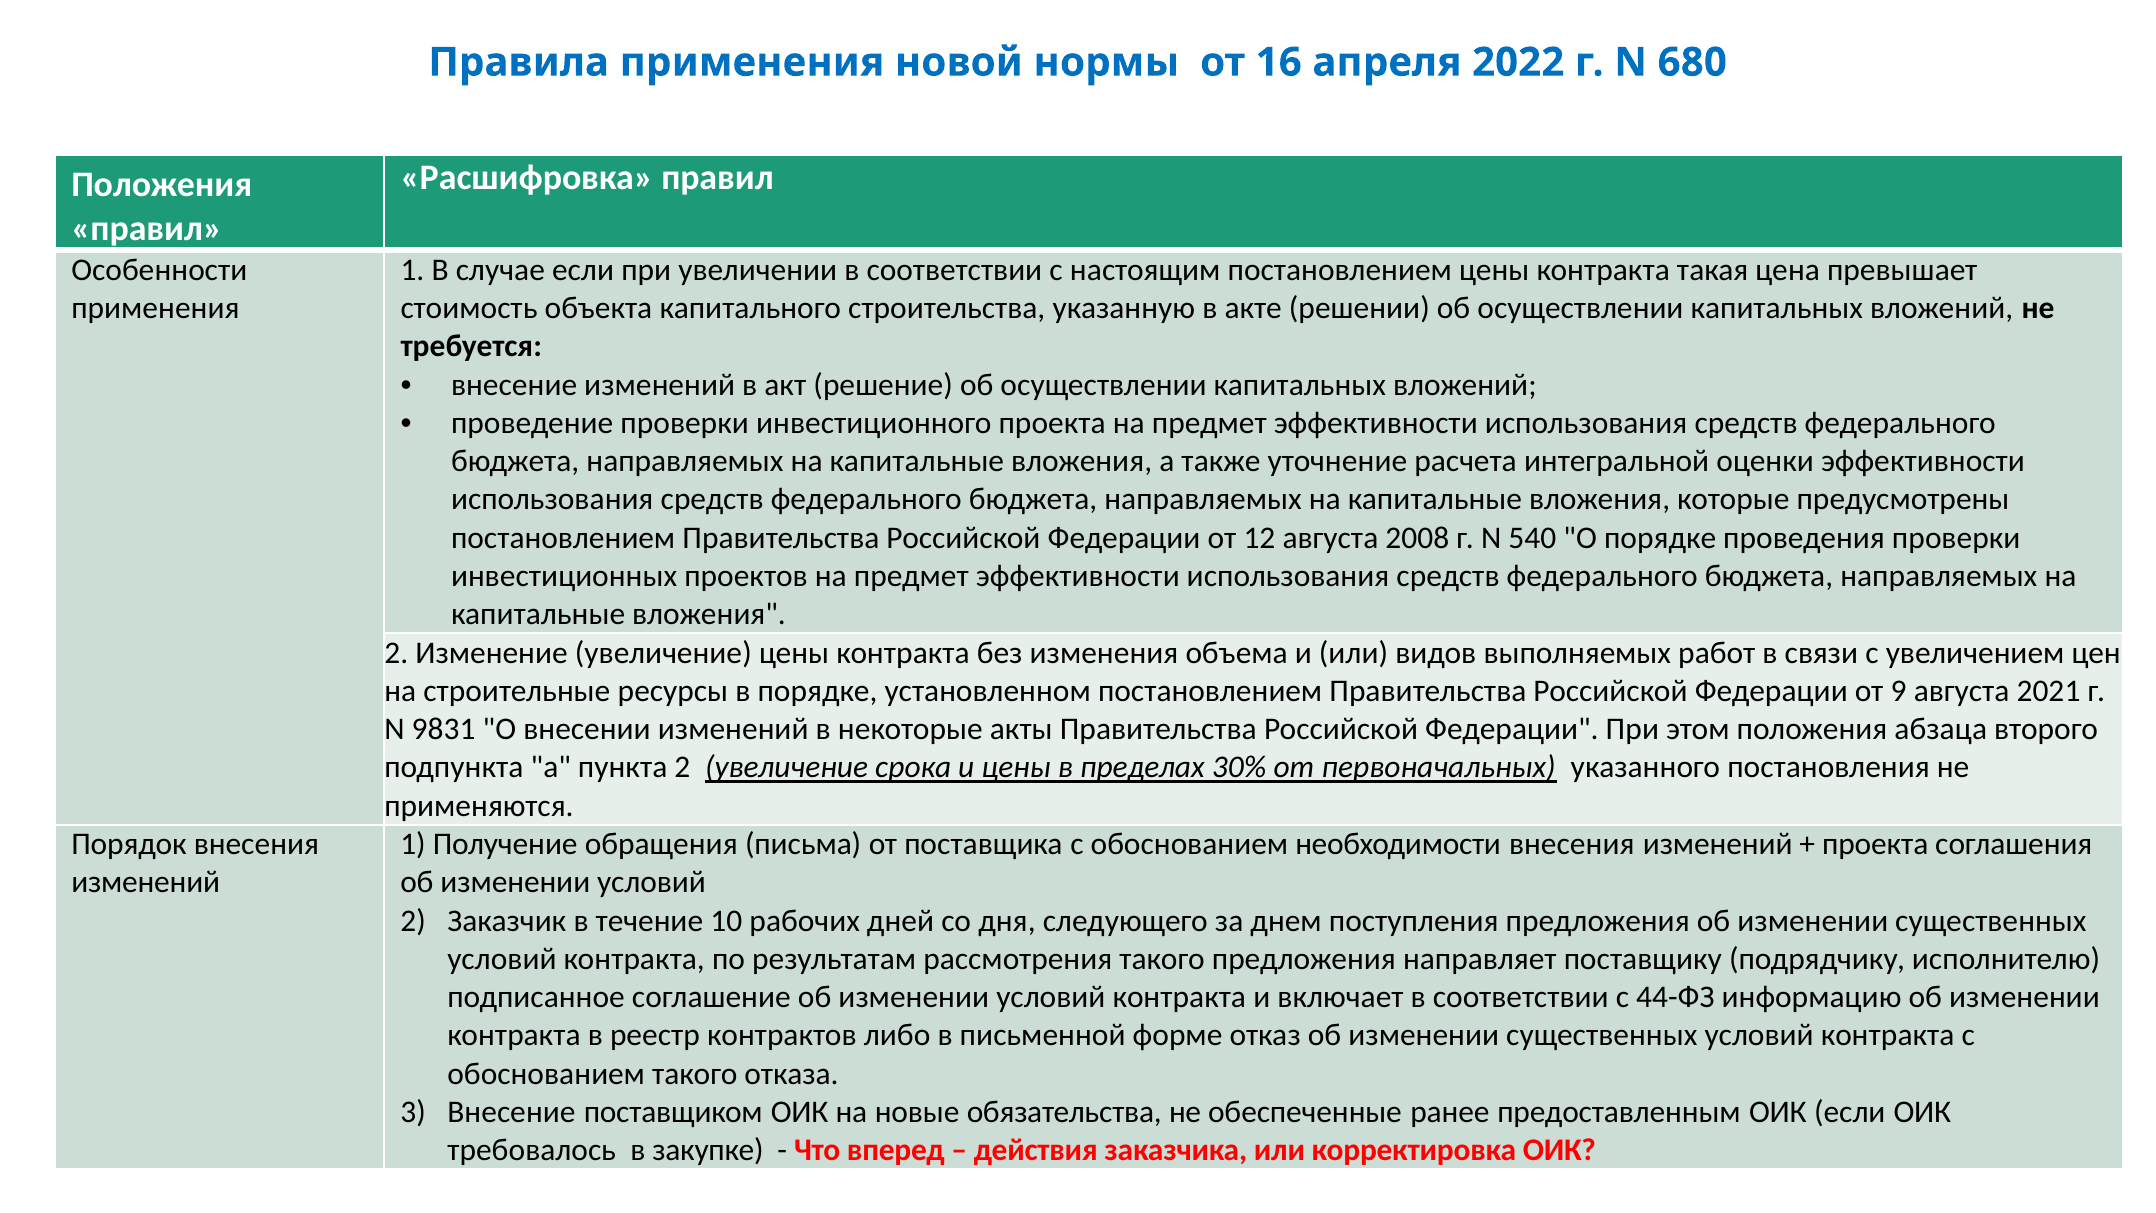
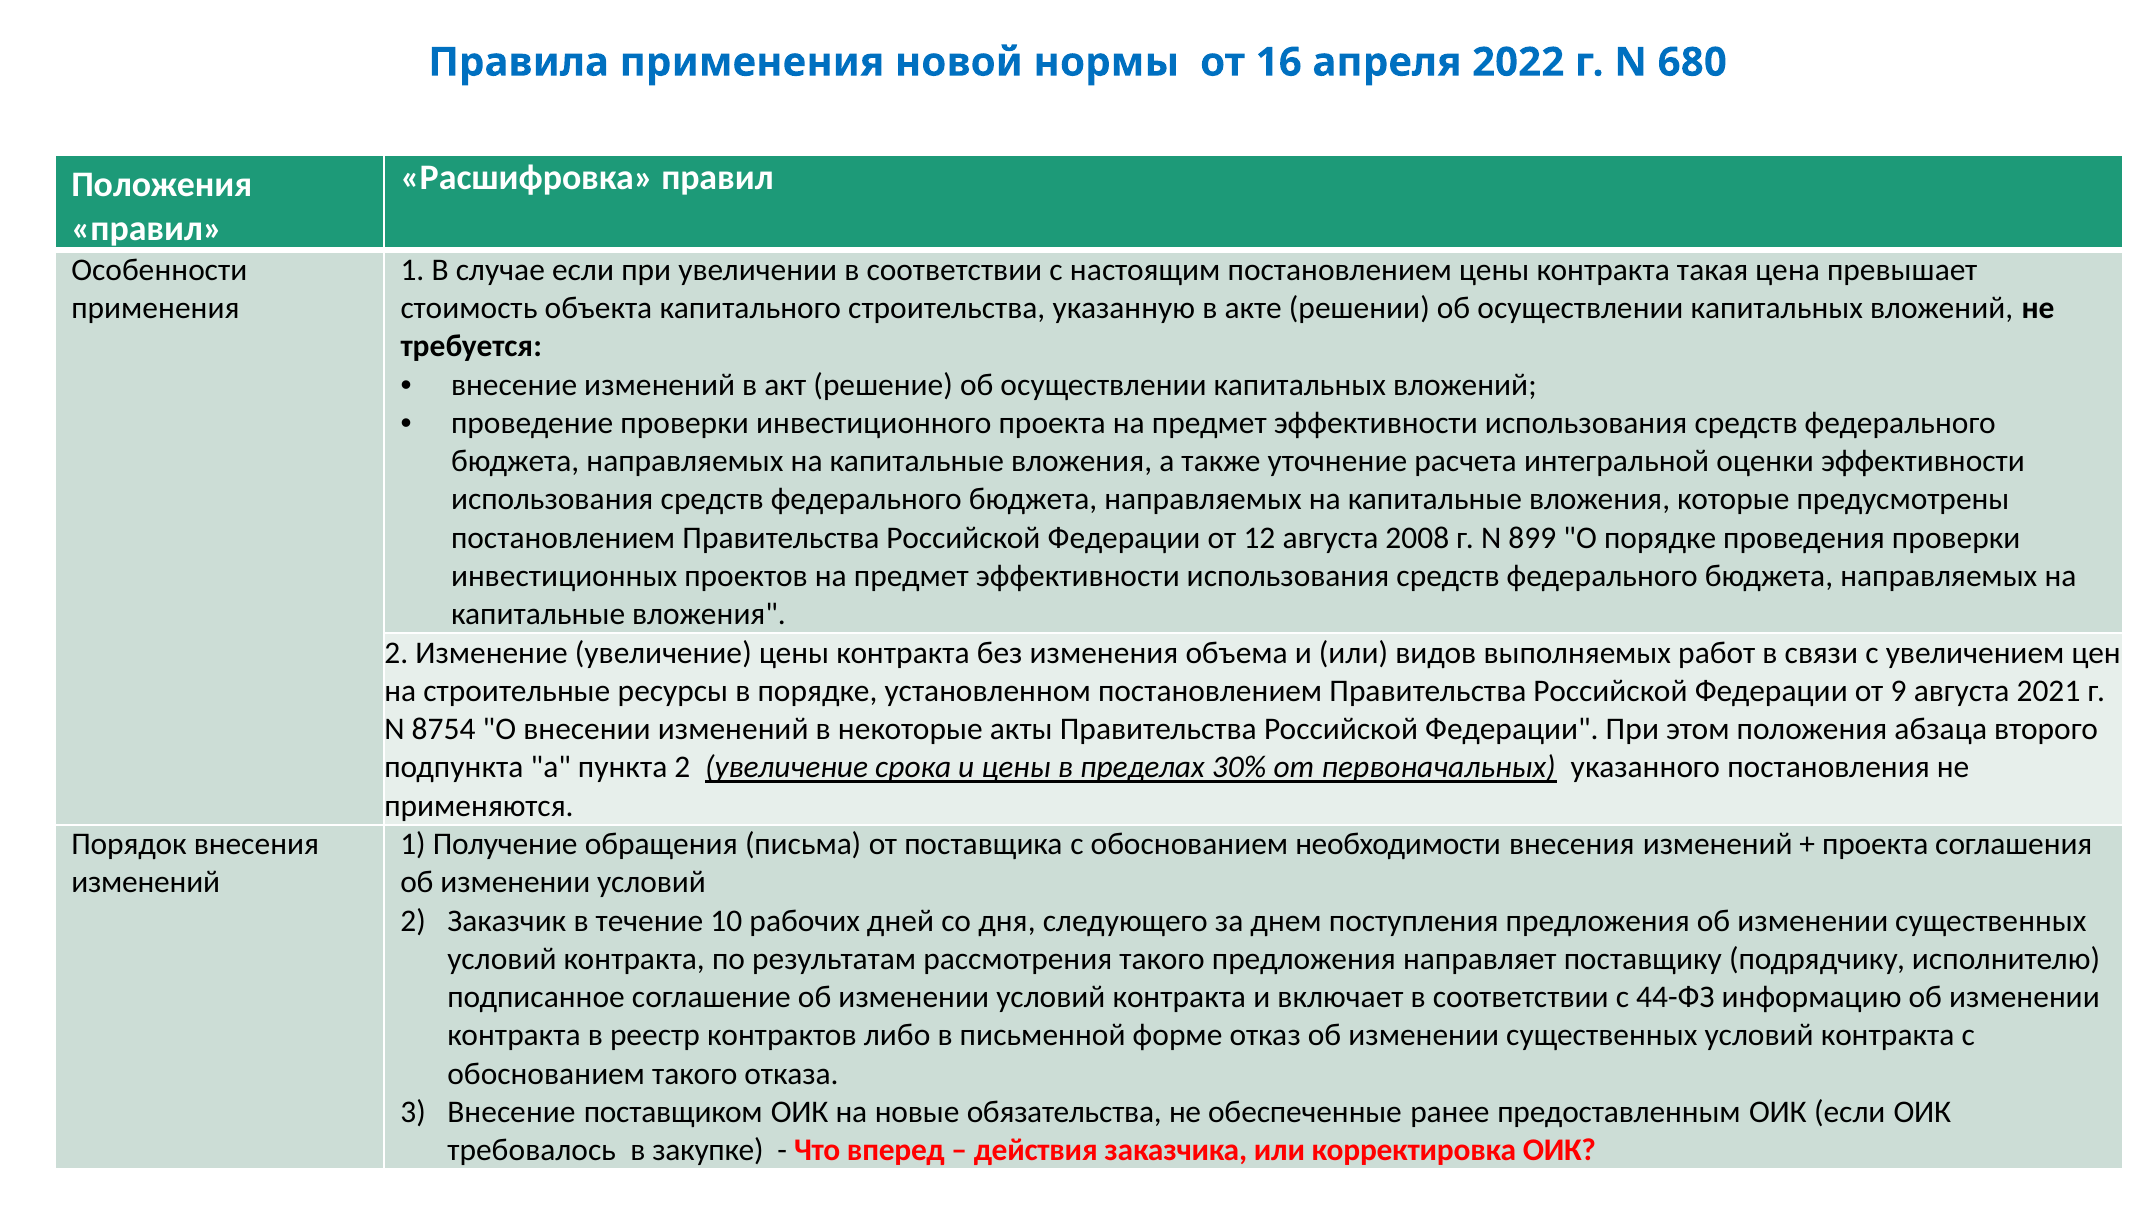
540: 540 -> 899
9831: 9831 -> 8754
